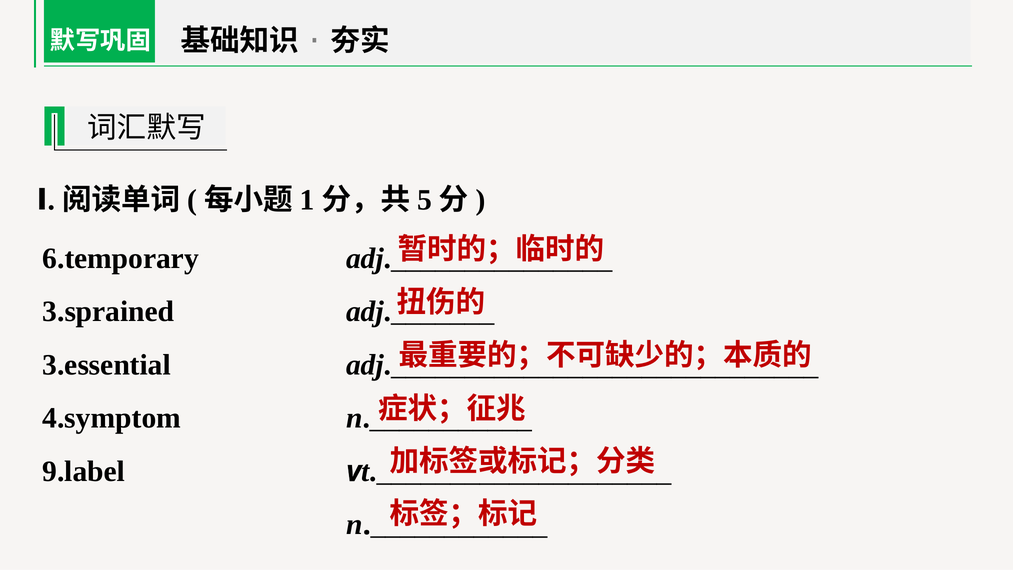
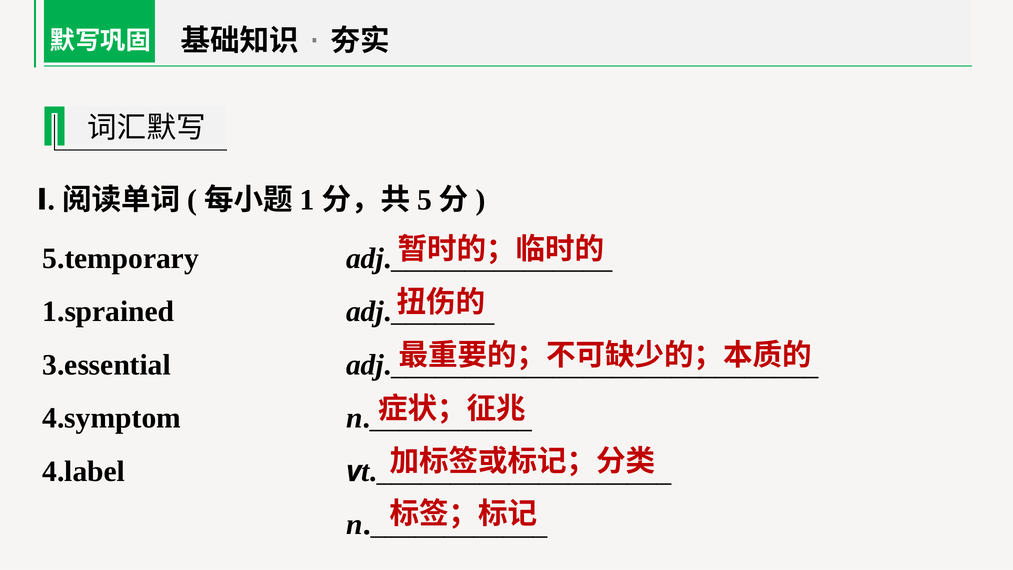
6.temporary: 6.temporary -> 5.temporary
3.sprained: 3.sprained -> 1.sprained
9.label: 9.label -> 4.label
